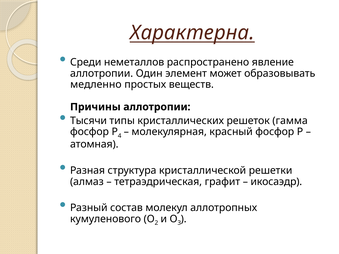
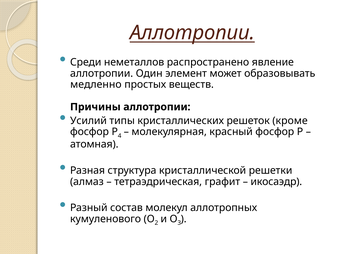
Характерна at (192, 33): Характерна -> Аллотропии
Тысячи: Тысячи -> Усилий
гамма: гамма -> кроме
